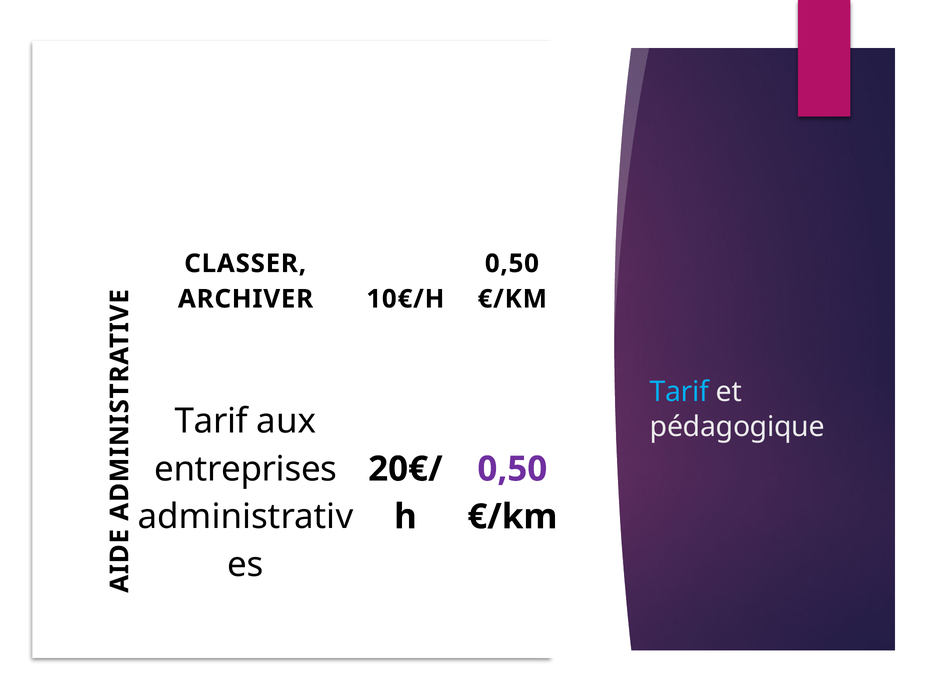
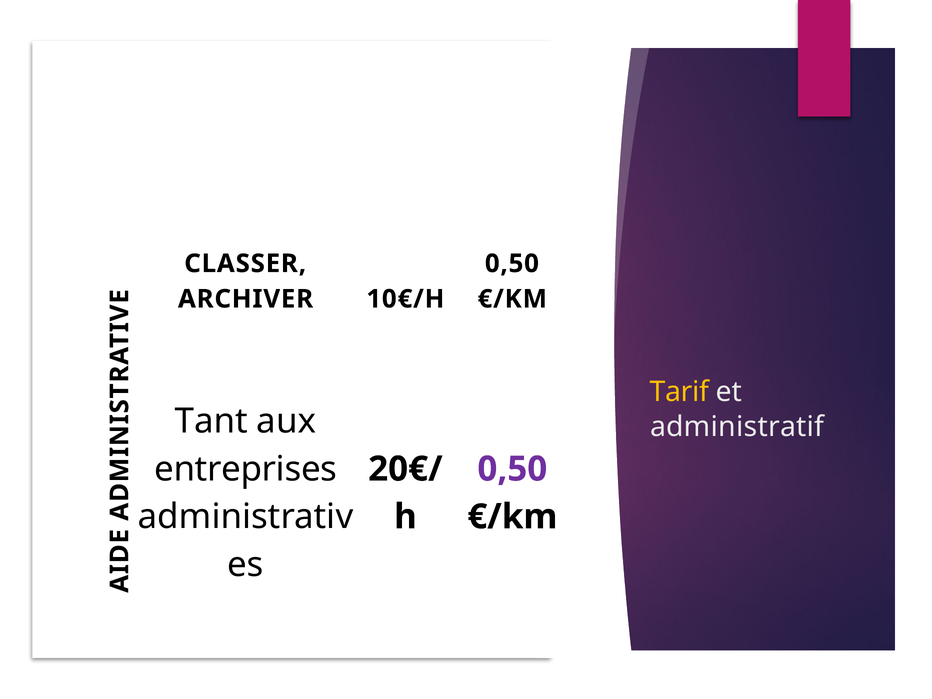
Tarif at (679, 392) colour: light blue -> yellow
Tarif at (211, 421): Tarif -> Tant
pédagogique: pédagogique -> administratif
